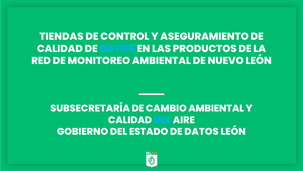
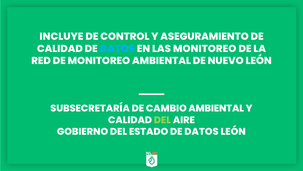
TIENDAS: TIENDAS -> INCLUYE
LAS PRODUCTOS: PRODUCTOS -> MONITOREO
DEL at (162, 120) colour: light blue -> light green
